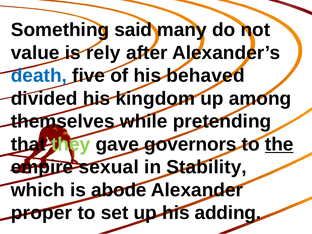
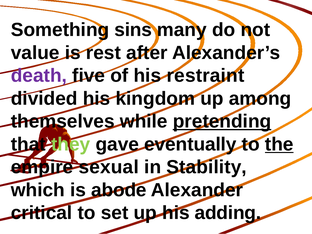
said: said -> sins
rely: rely -> rest
death colour: blue -> purple
behaved: behaved -> restraint
pretending underline: none -> present
governors: governors -> eventually
proper: proper -> critical
